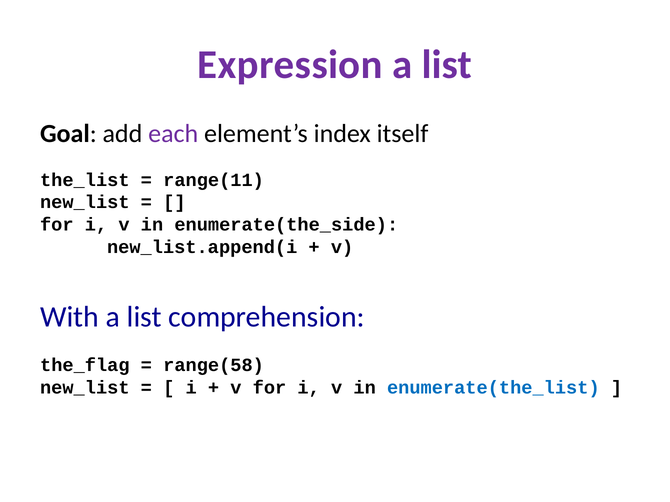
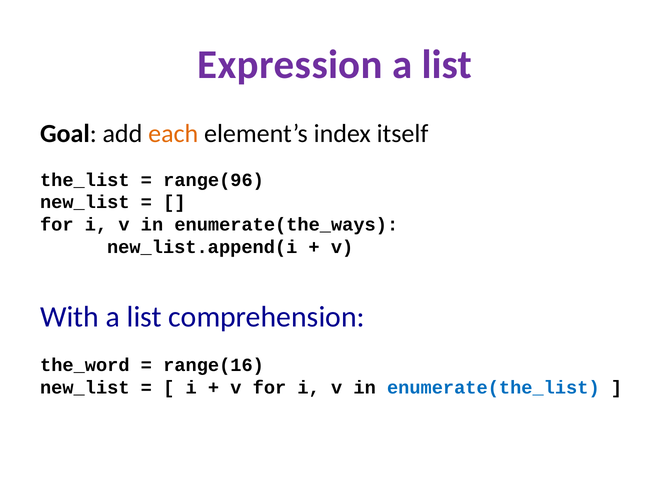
each colour: purple -> orange
range(11: range(11 -> range(96
enumerate(the_side: enumerate(the_side -> enumerate(the_ways
the_flag: the_flag -> the_word
range(58: range(58 -> range(16
